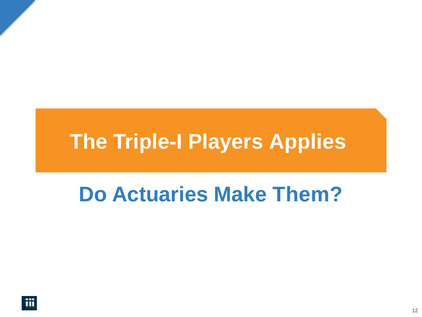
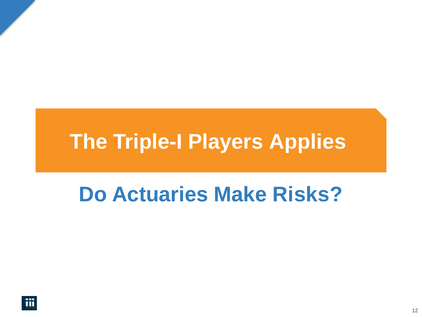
Them: Them -> Risks
